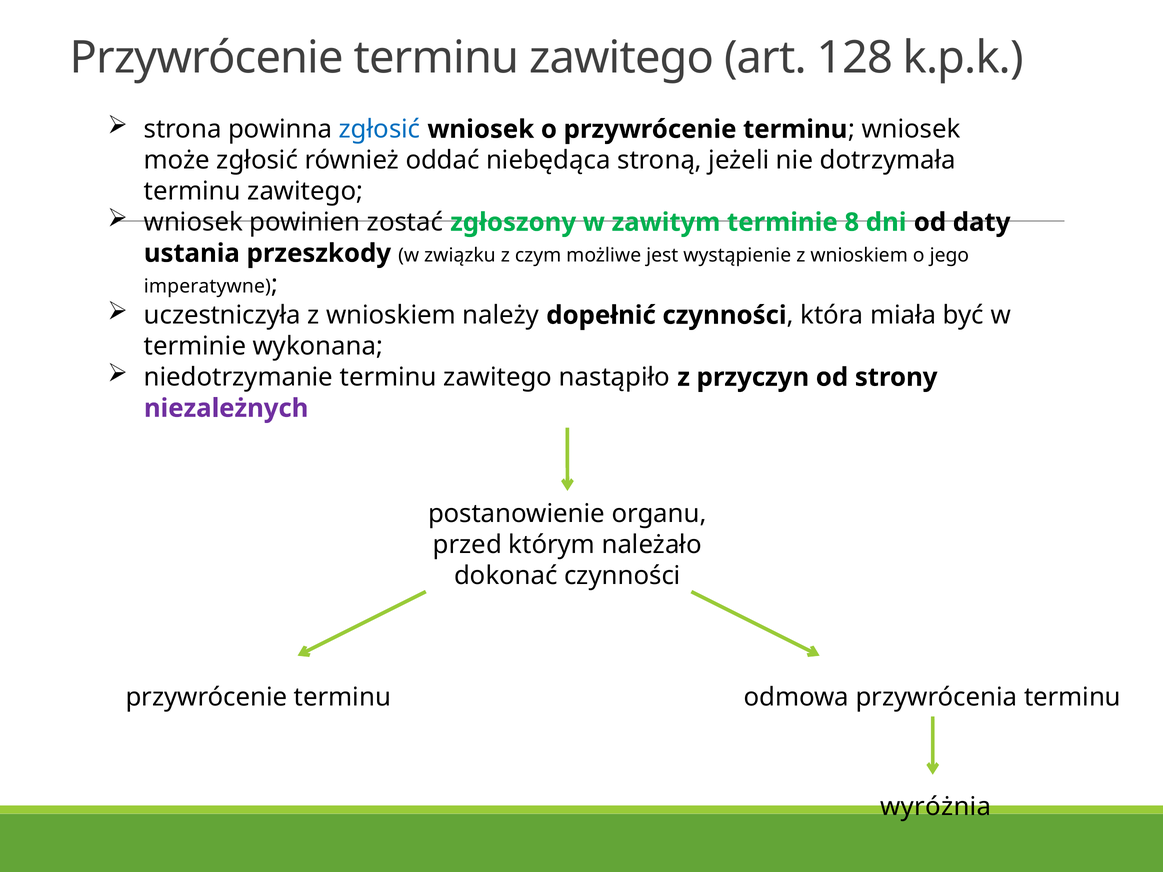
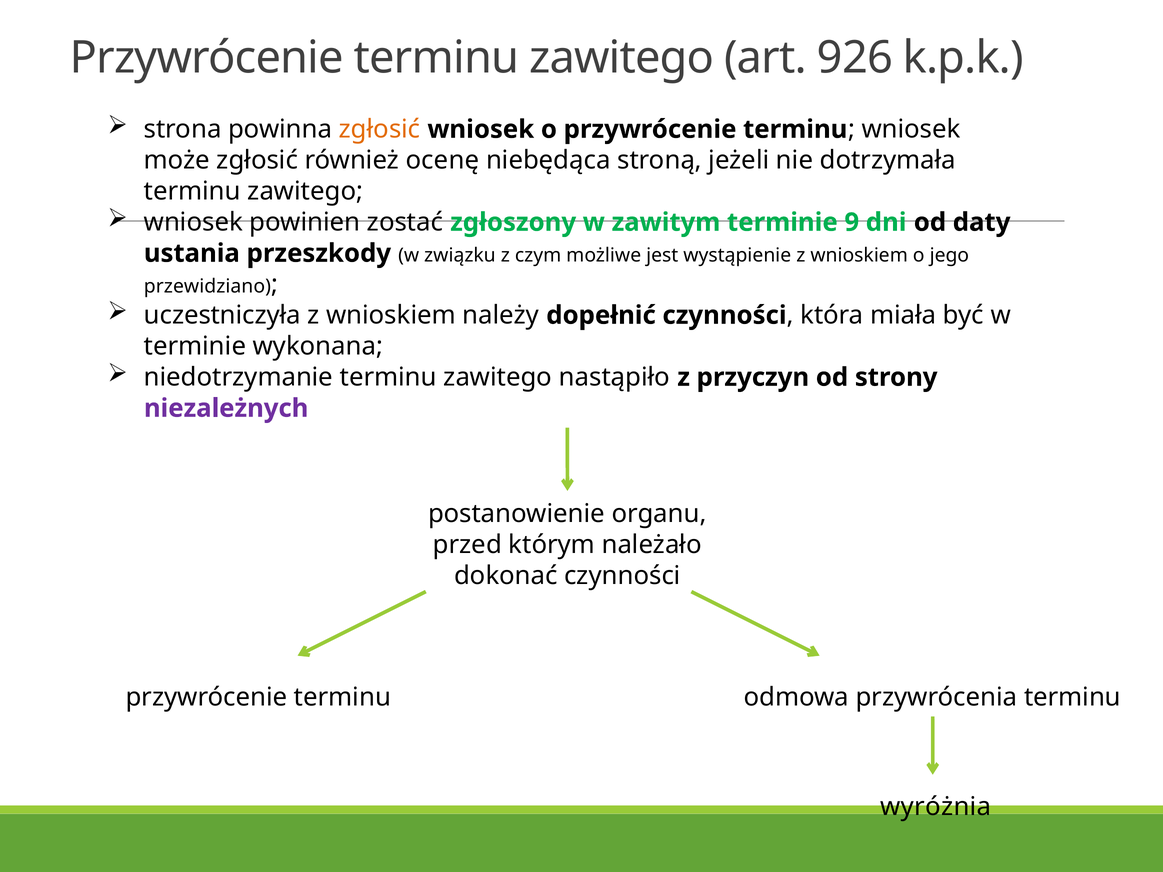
128: 128 -> 926
zgłosić at (380, 129) colour: blue -> orange
oddać: oddać -> ocenę
8: 8 -> 9
imperatywne: imperatywne -> przewidziano
